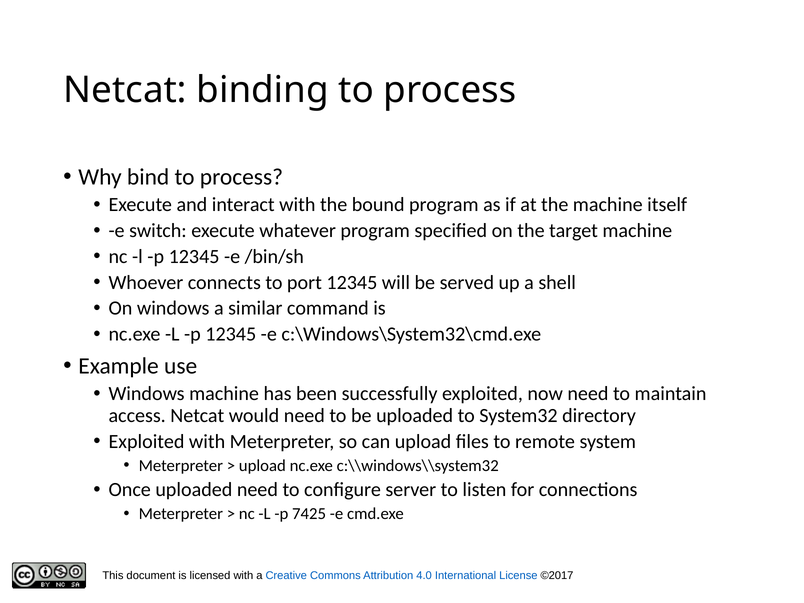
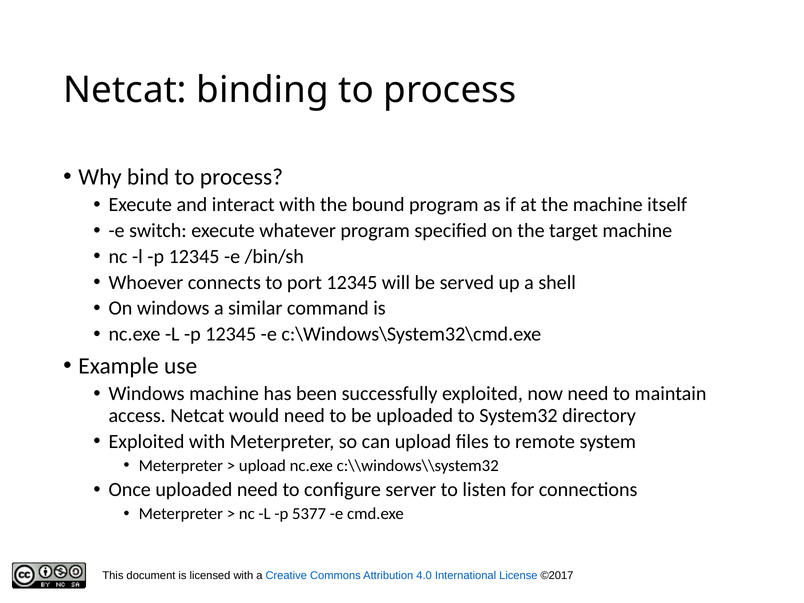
7425: 7425 -> 5377
